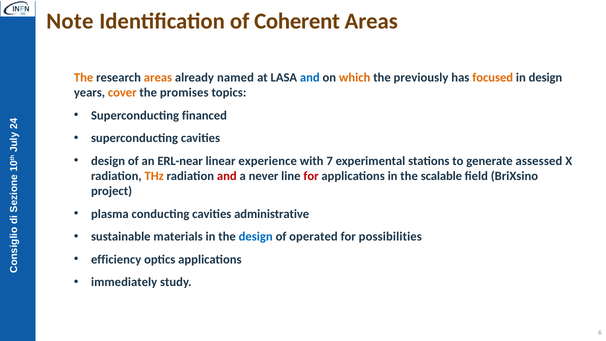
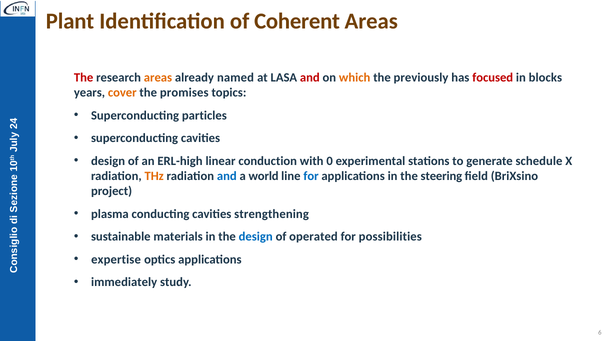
Note: Note -> Plant
The at (84, 78) colour: orange -> red
and at (310, 78) colour: blue -> red
focused colour: orange -> red
in design: design -> blocks
financed: financed -> particles
ERL-near: ERL-near -> ERL-high
experience: experience -> conduction
with 7: 7 -> 0
assessed: assessed -> schedule
and at (227, 176) colour: red -> blue
never: never -> world
for at (311, 176) colour: red -> blue
scalable: scalable -> steering
administrative: administrative -> strengthening
efficiency: efficiency -> expertise
